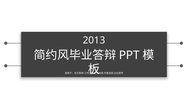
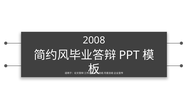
2013: 2013 -> 2008
